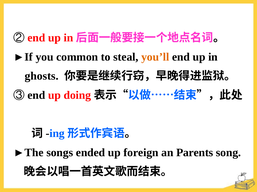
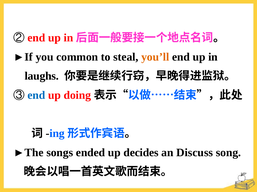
ghosts: ghosts -> laughs
end at (36, 95) colour: black -> blue
foreign: foreign -> decides
Parents: Parents -> Discuss
